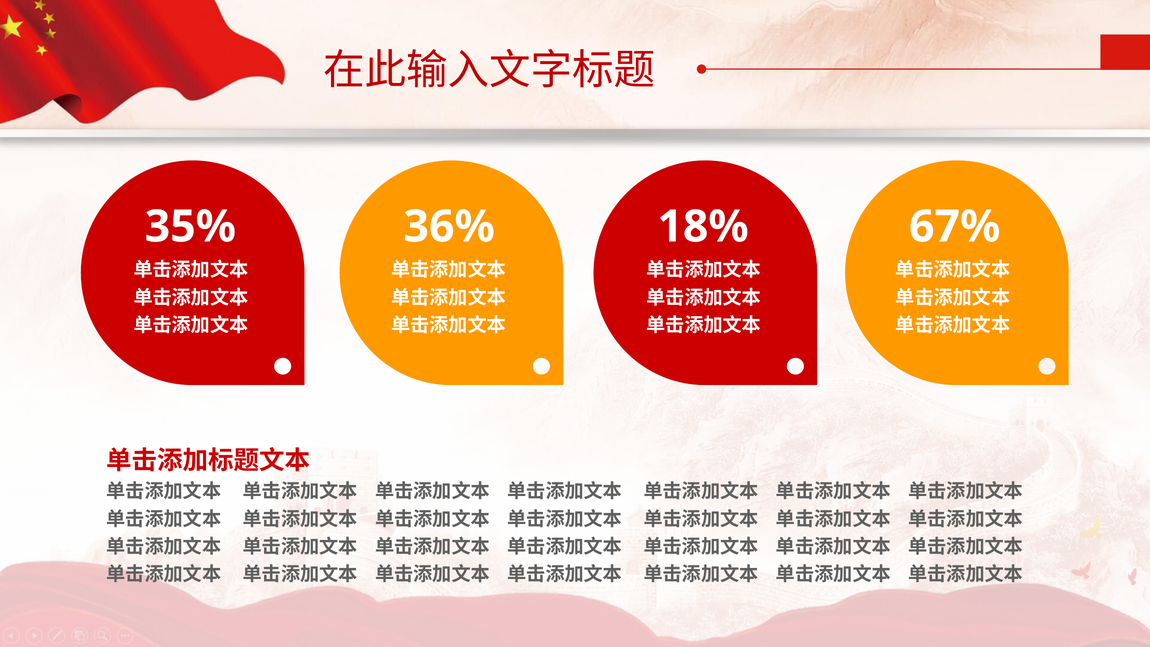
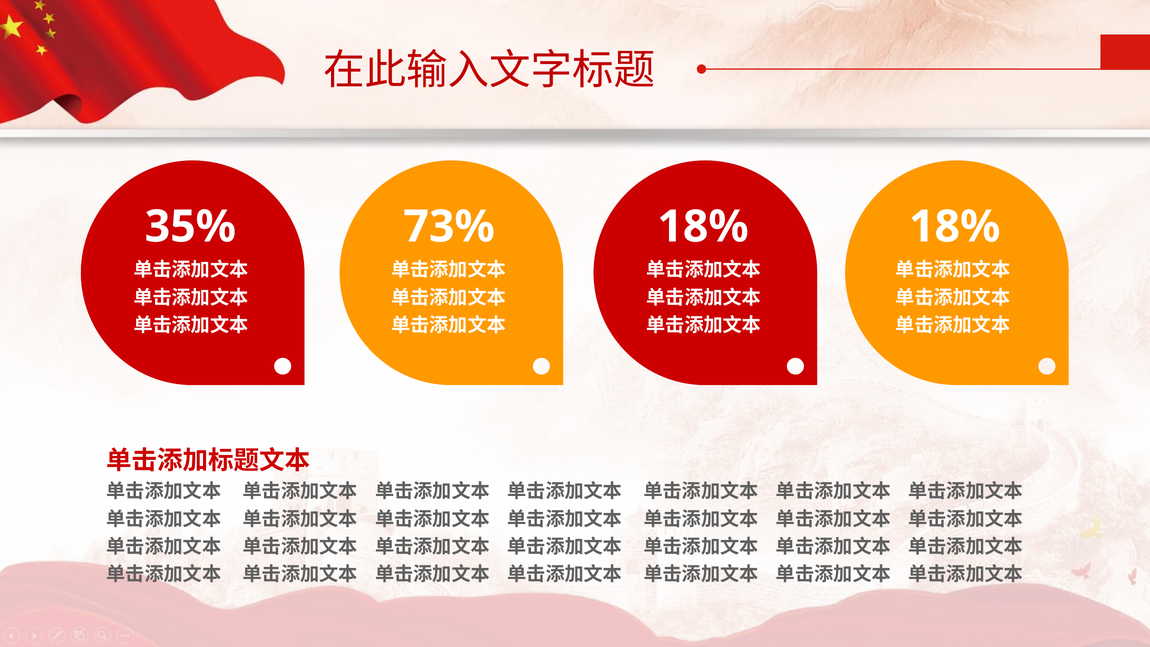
36%: 36% -> 73%
18% 67%: 67% -> 18%
